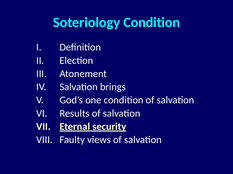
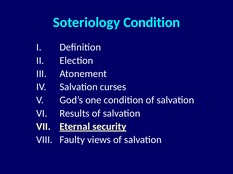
brings: brings -> curses
